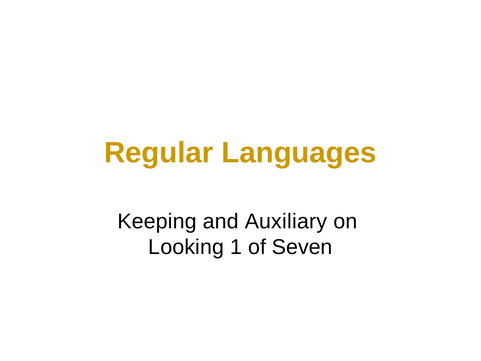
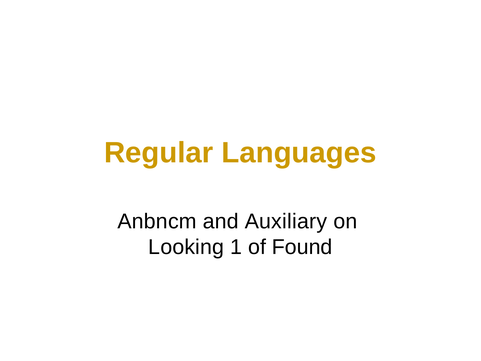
Keeping: Keeping -> Anbncm
Seven: Seven -> Found
